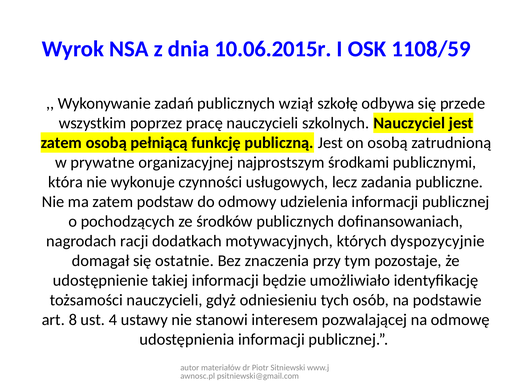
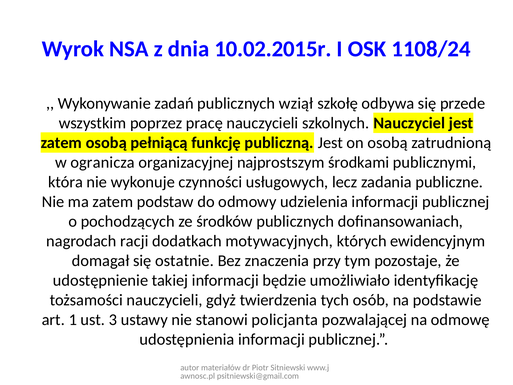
10.06.2015r: 10.06.2015r -> 10.02.2015r
1108/59: 1108/59 -> 1108/24
prywatne: prywatne -> ogranicza
dyspozycyjnie: dyspozycyjnie -> ewidencyjnym
odniesieniu: odniesieniu -> twierdzenia
8: 8 -> 1
4: 4 -> 3
interesem: interesem -> policjanta
